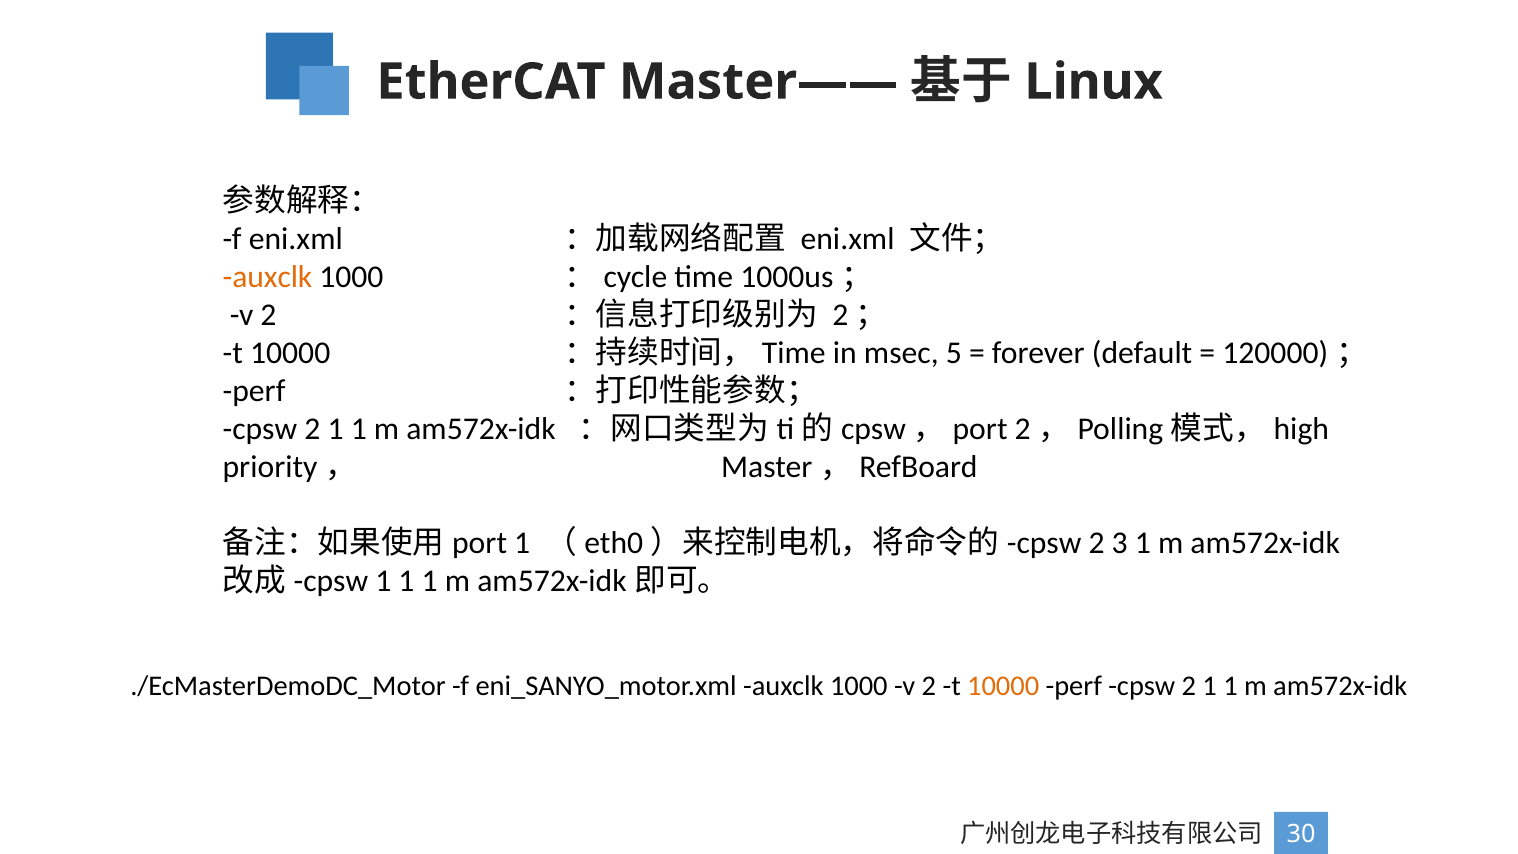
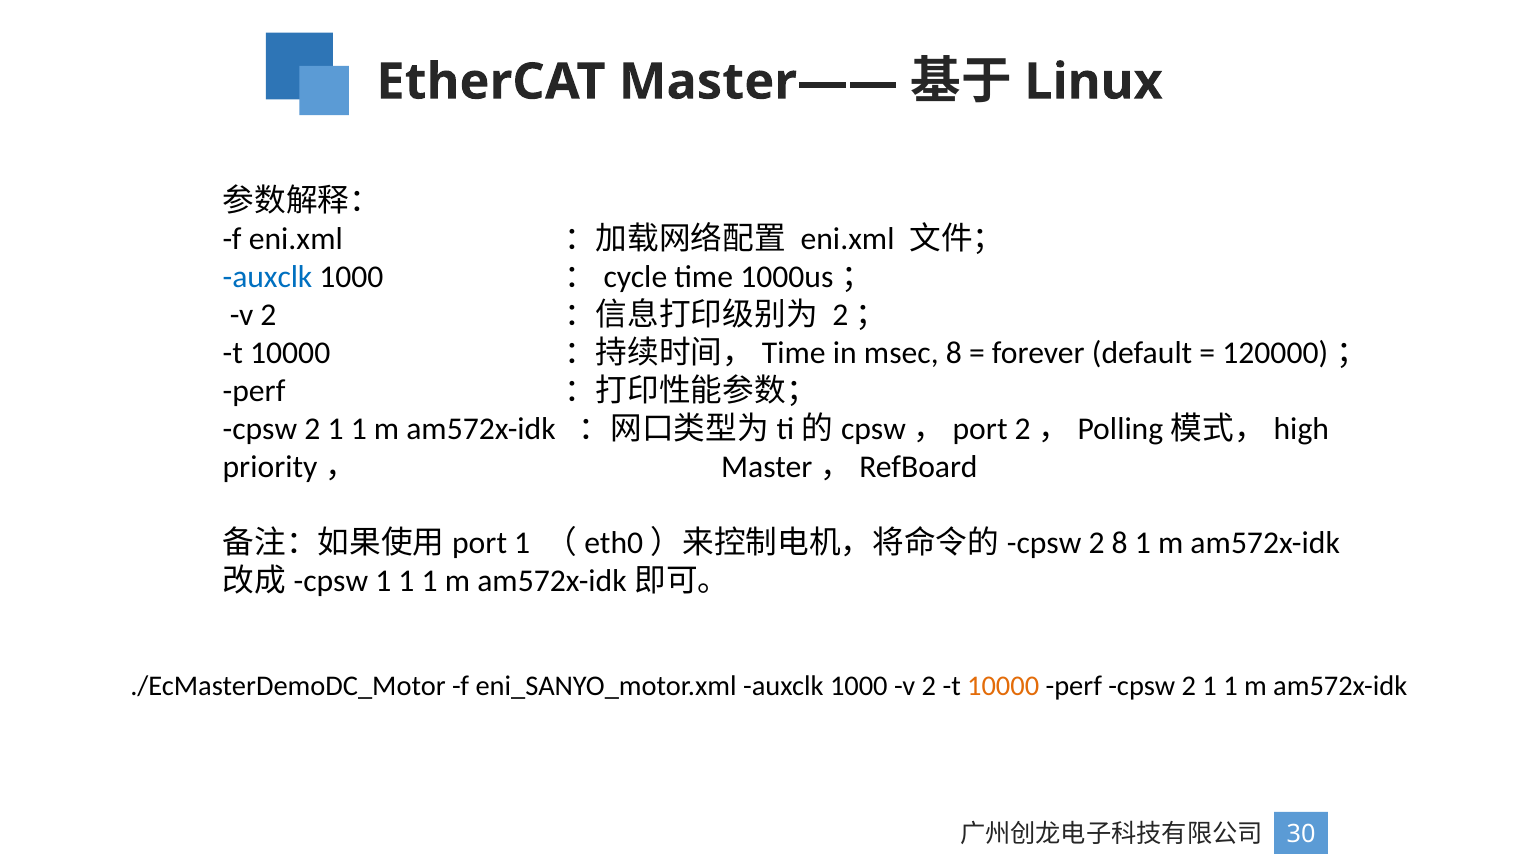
auxclk at (268, 277) colour: orange -> blue
msec 5: 5 -> 8
2 3: 3 -> 8
